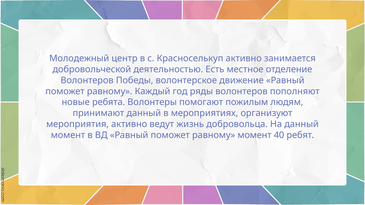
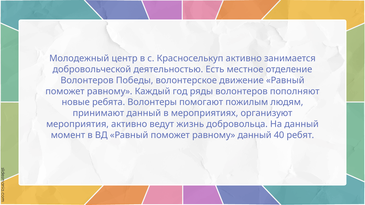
равному момент: момент -> данный
